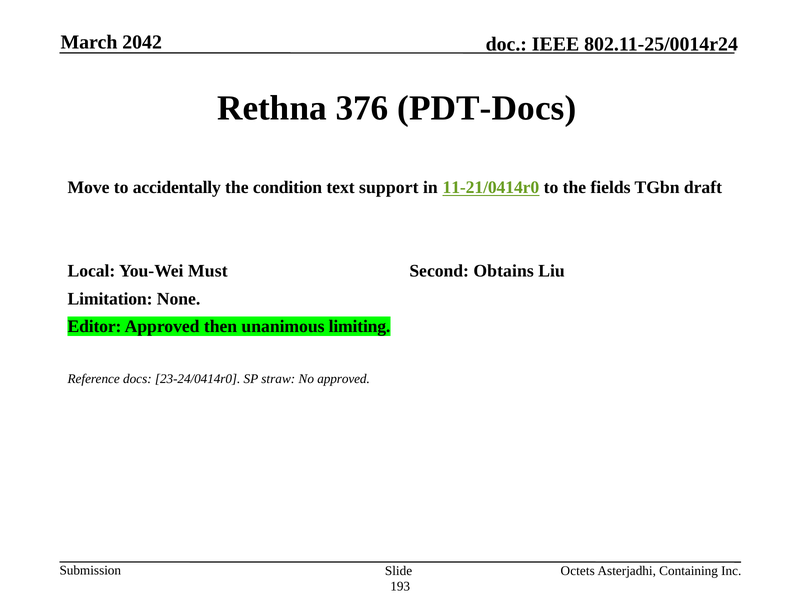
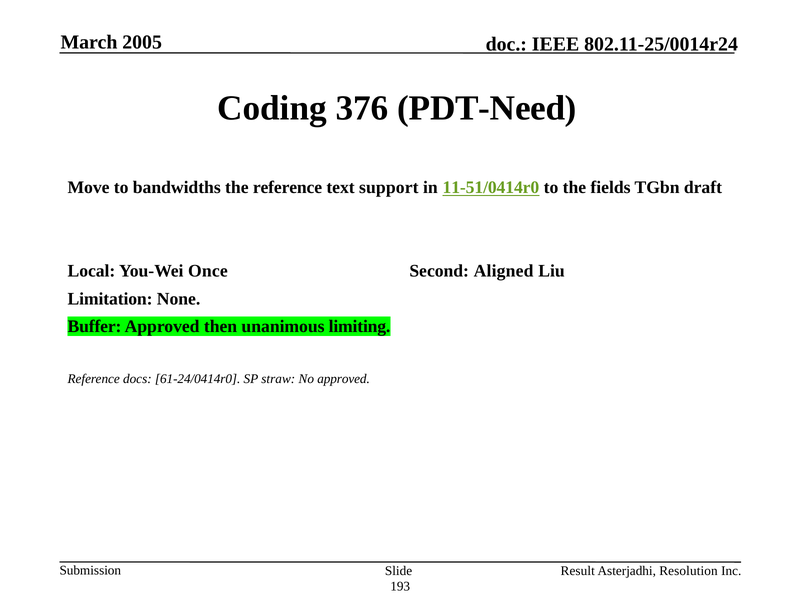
2042: 2042 -> 2005
Rethna: Rethna -> Coding
PDT-Docs: PDT-Docs -> PDT-Need
accidentally: accidentally -> bandwidths
the condition: condition -> reference
11-21/0414r0: 11-21/0414r0 -> 11-51/0414r0
Must: Must -> Once
Obtains: Obtains -> Aligned
Editor: Editor -> Buffer
23-24/0414r0: 23-24/0414r0 -> 61-24/0414r0
Octets: Octets -> Result
Containing: Containing -> Resolution
